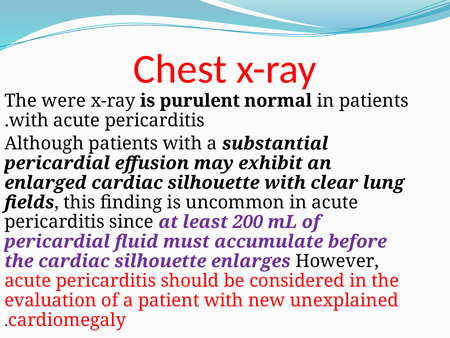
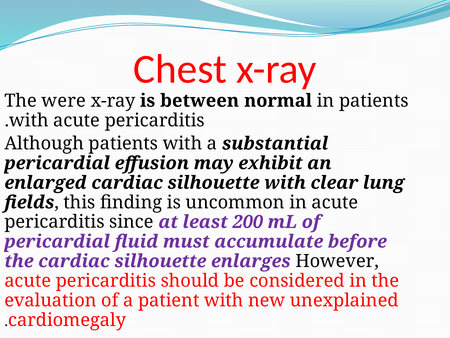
purulent: purulent -> between
